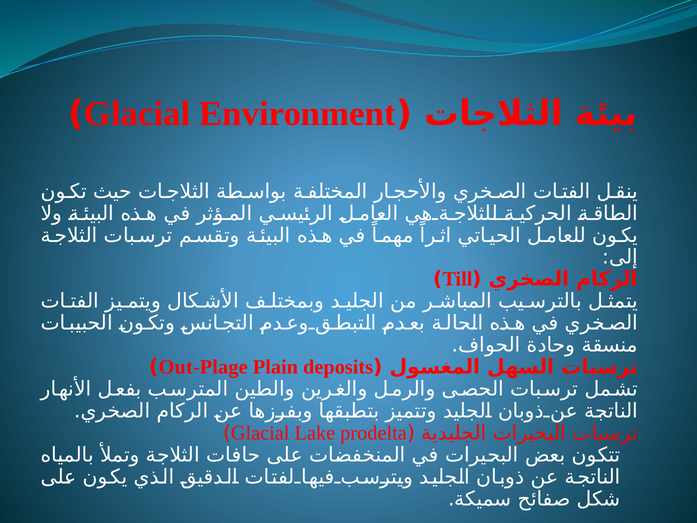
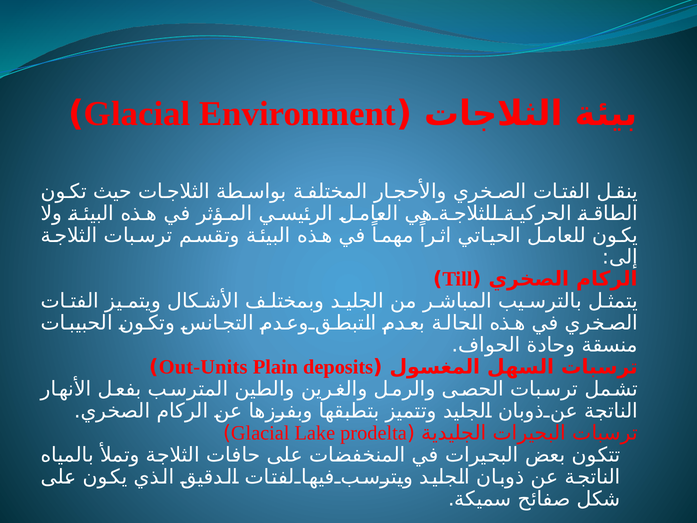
Out-Plage: Out-Plage -> Out-Units
